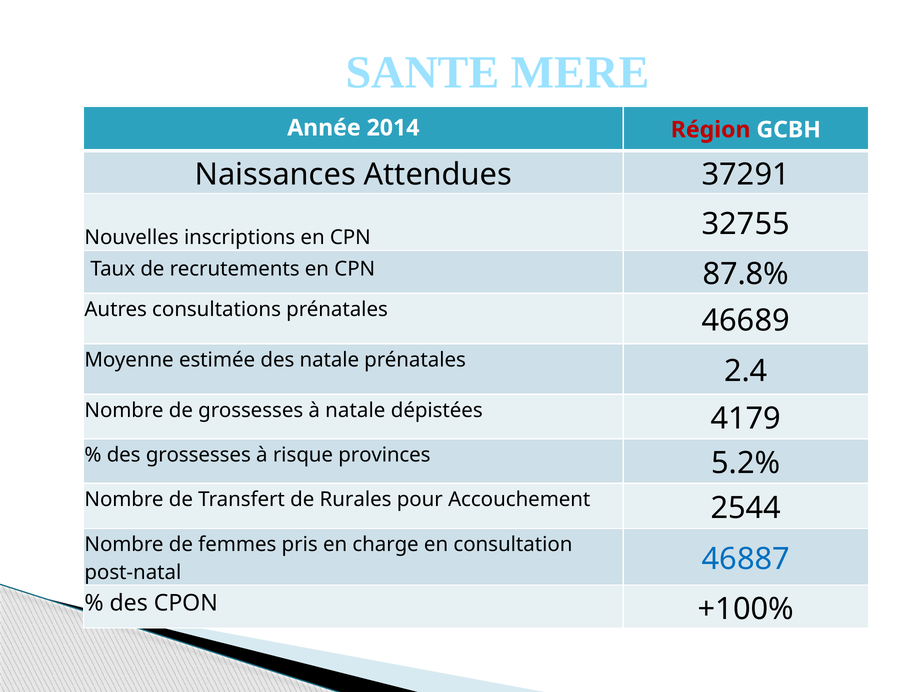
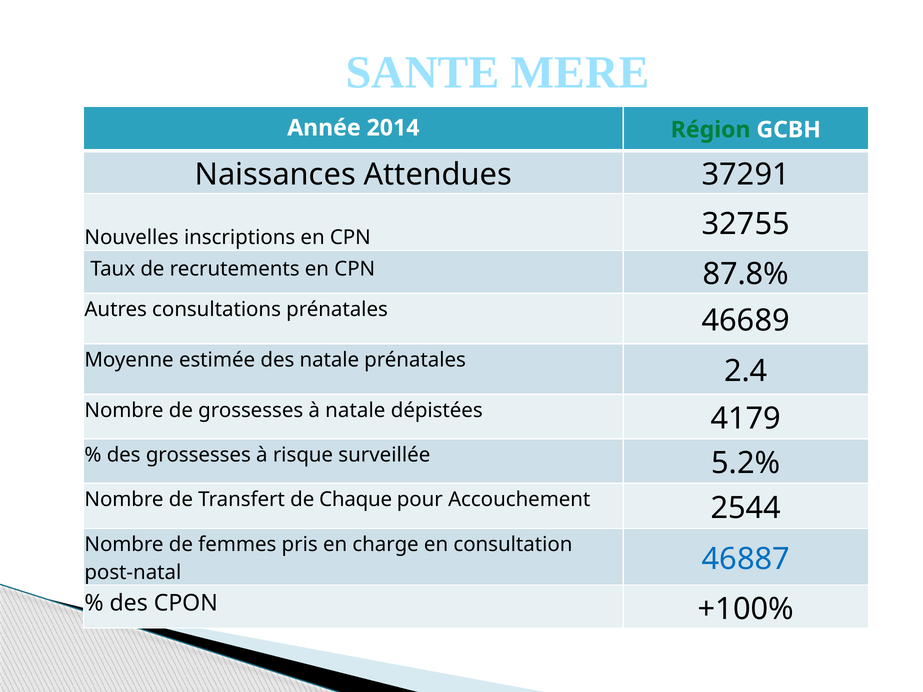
Région colour: red -> green
provinces: provinces -> surveillée
Rurales: Rurales -> Chaque
